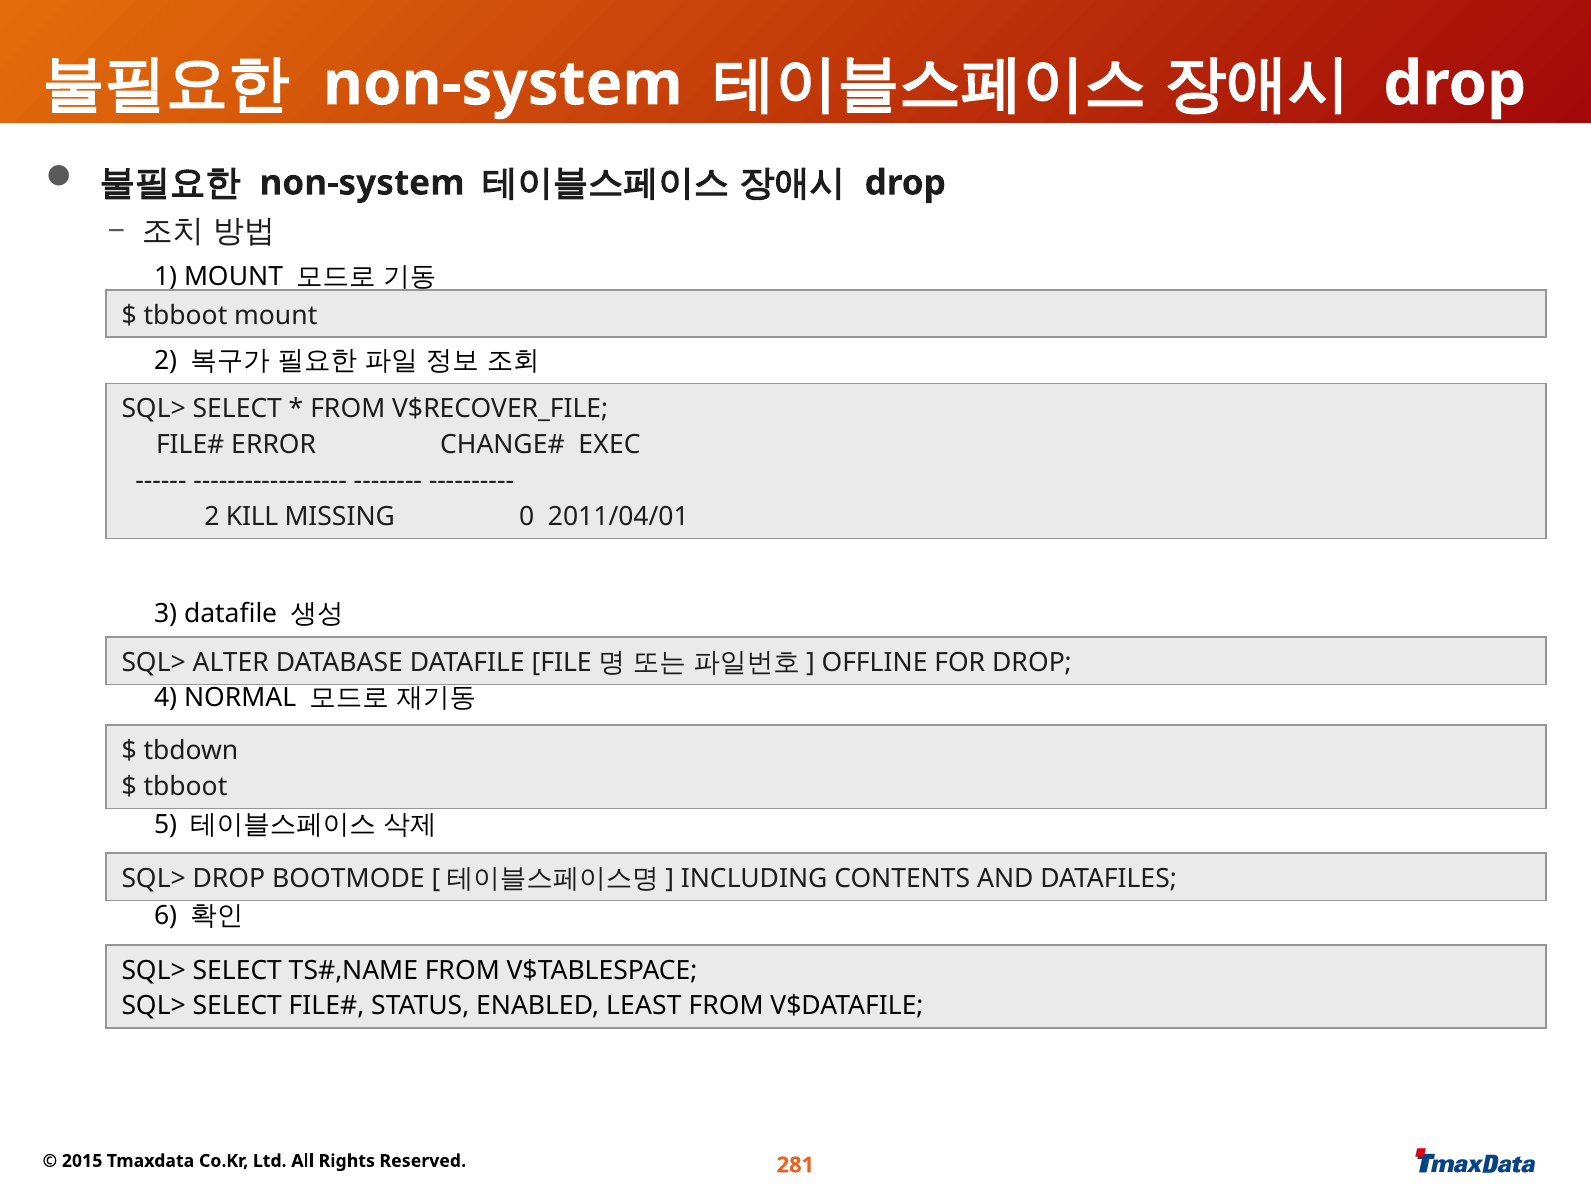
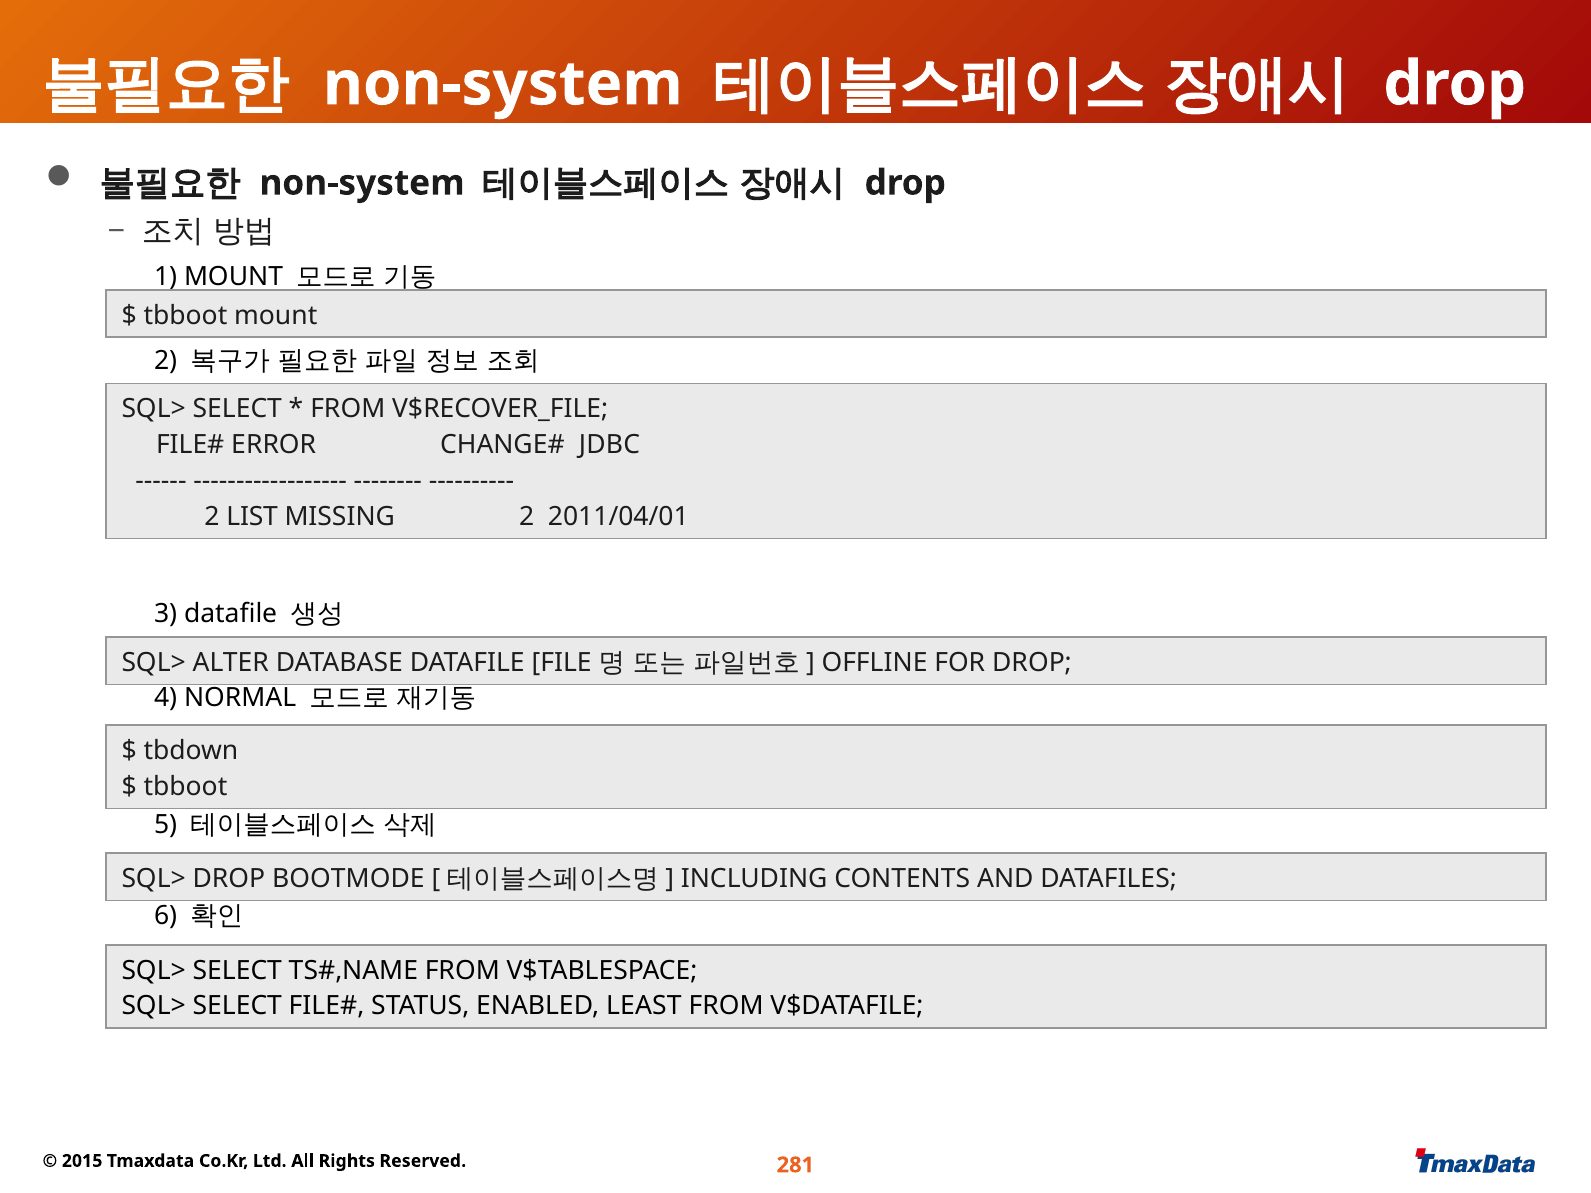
EXEC: EXEC -> JDBC
KILL: KILL -> LIST
MISSING 0: 0 -> 2
